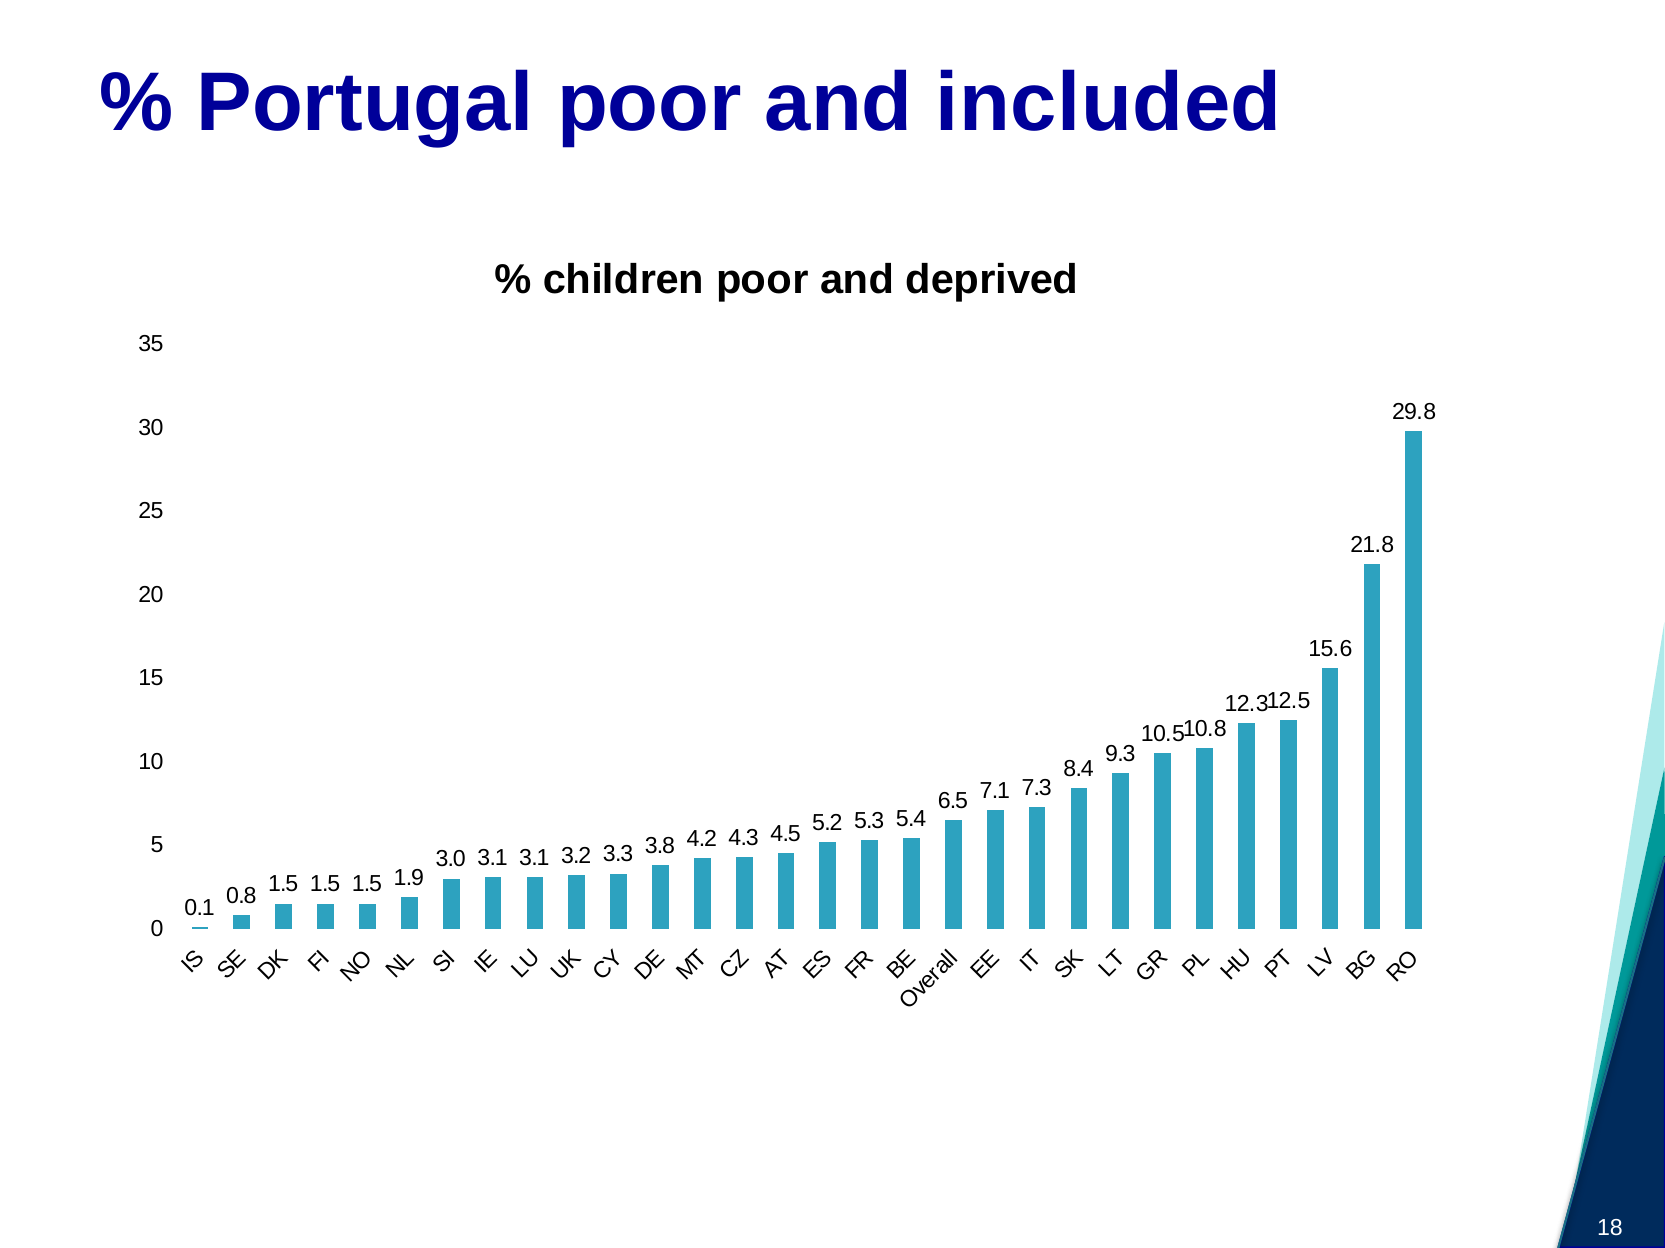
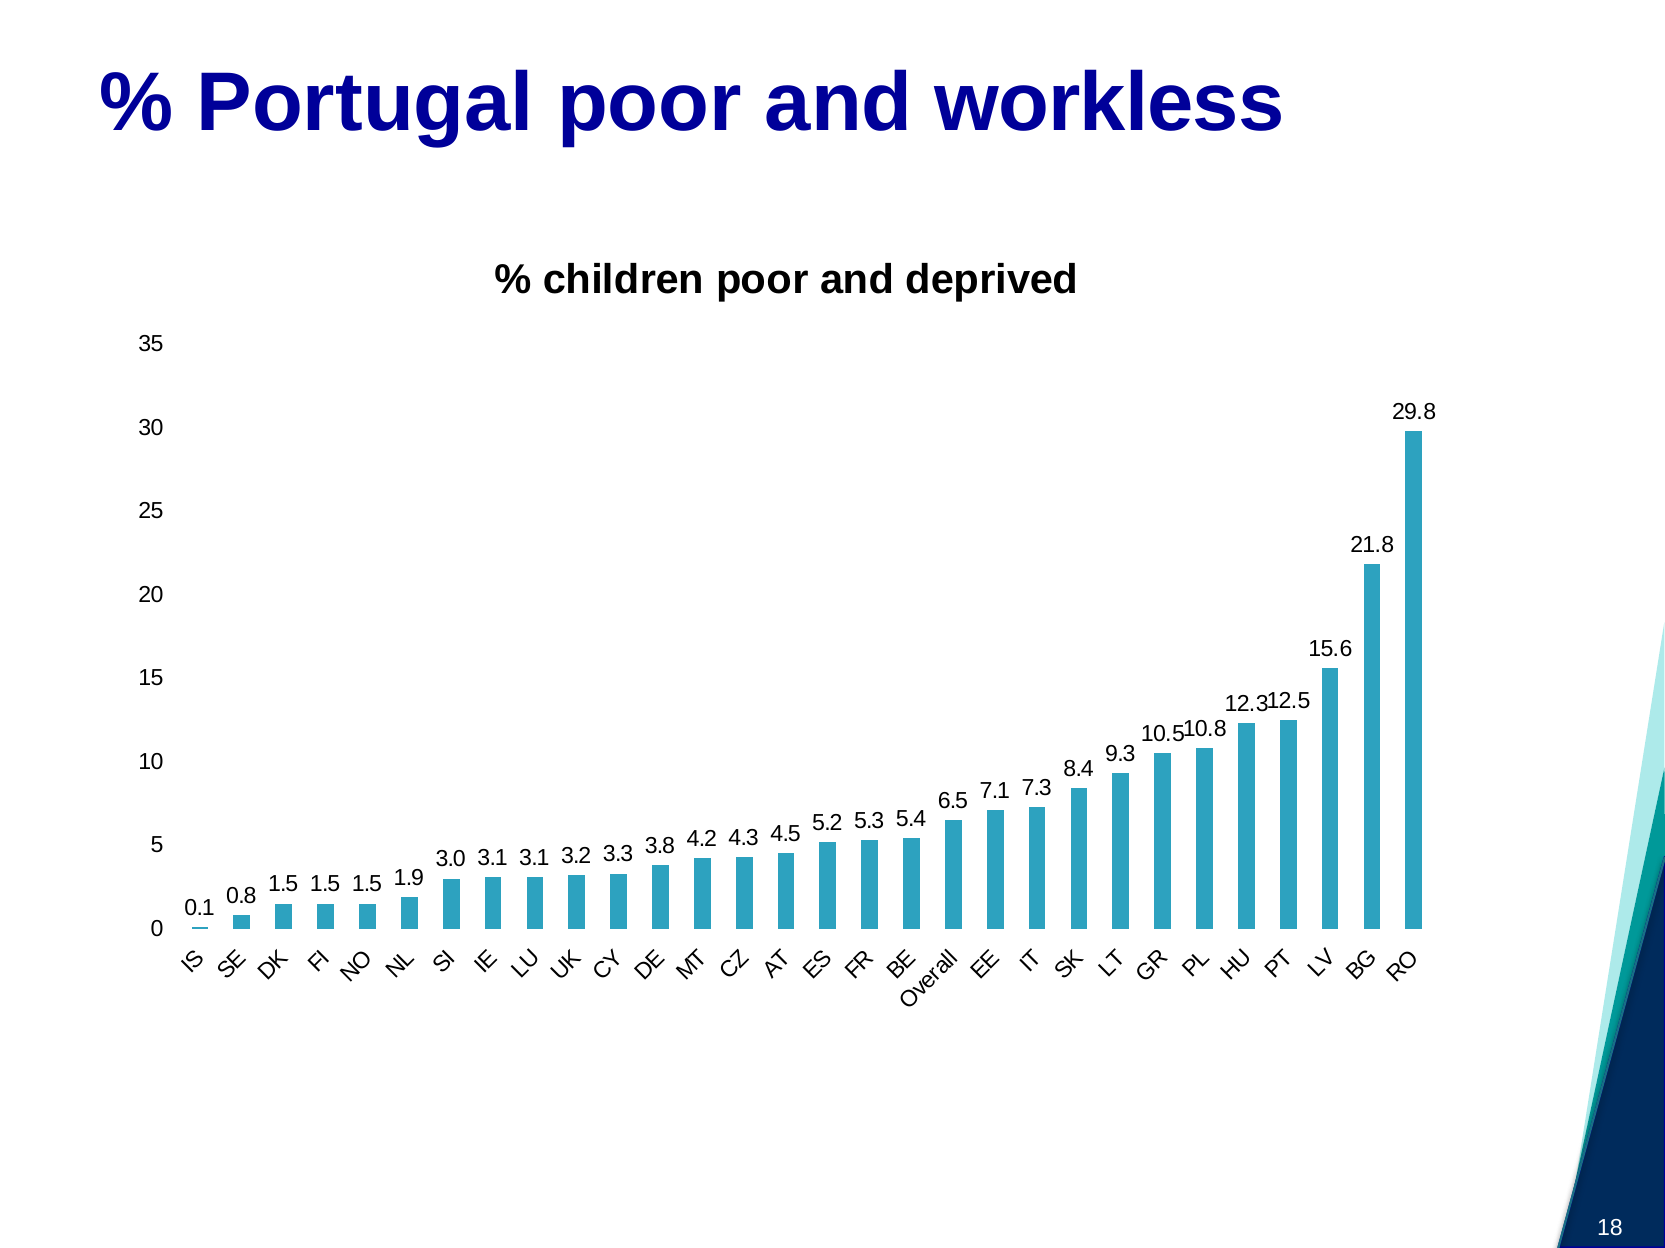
included: included -> workless
